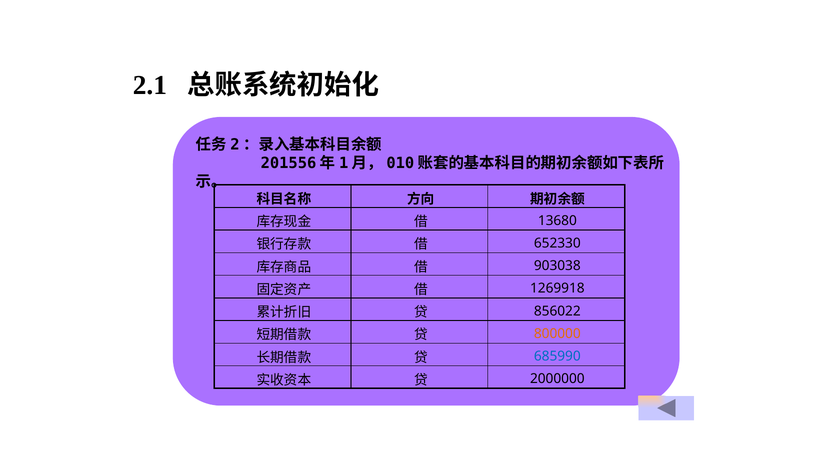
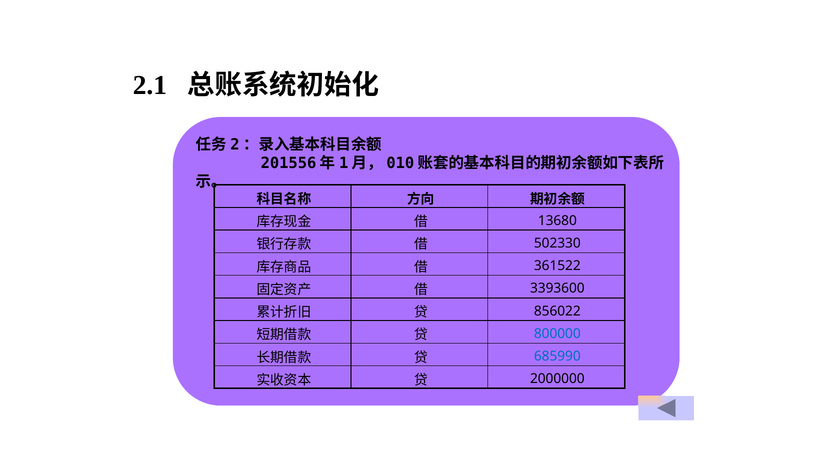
652330: 652330 -> 502330
903038: 903038 -> 361522
1269918: 1269918 -> 3393600
800000 colour: orange -> blue
